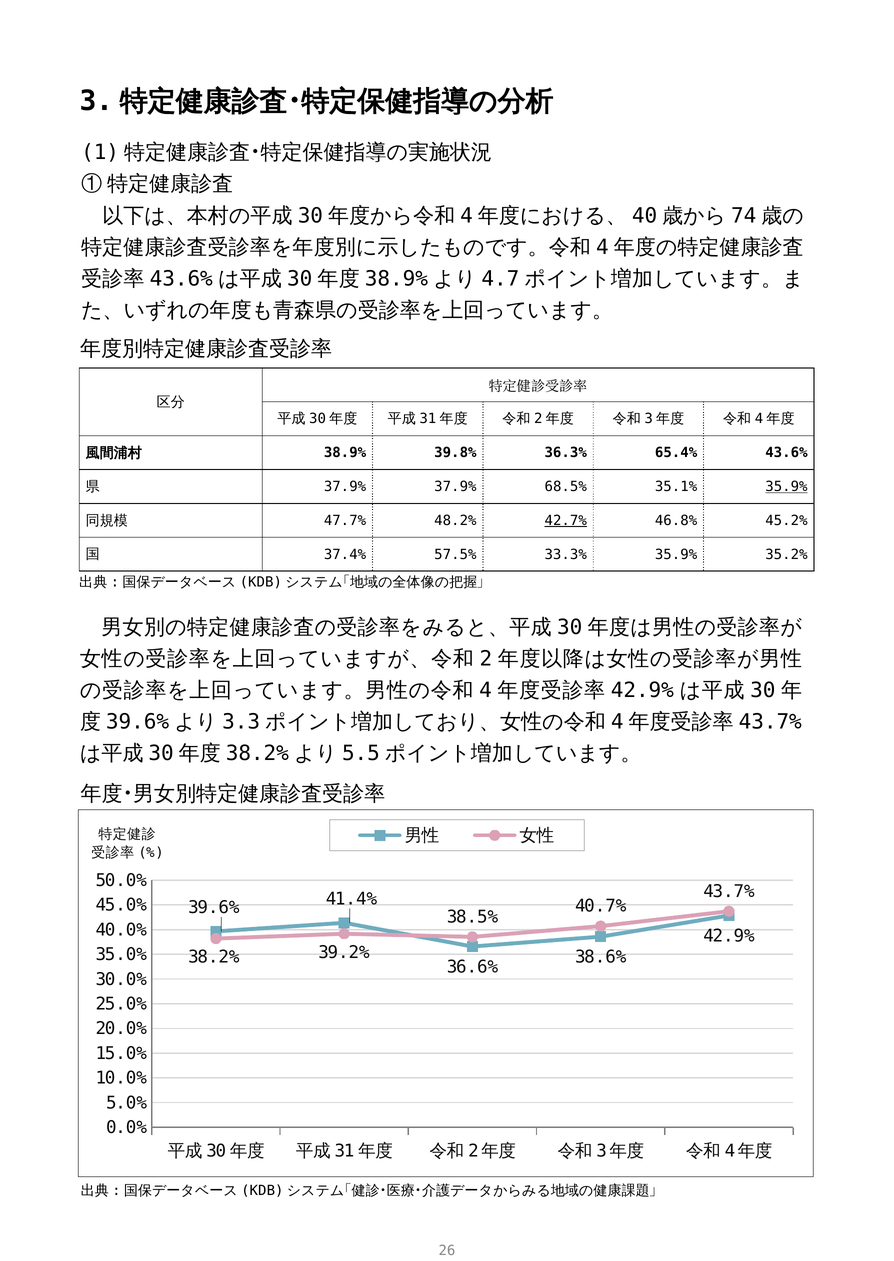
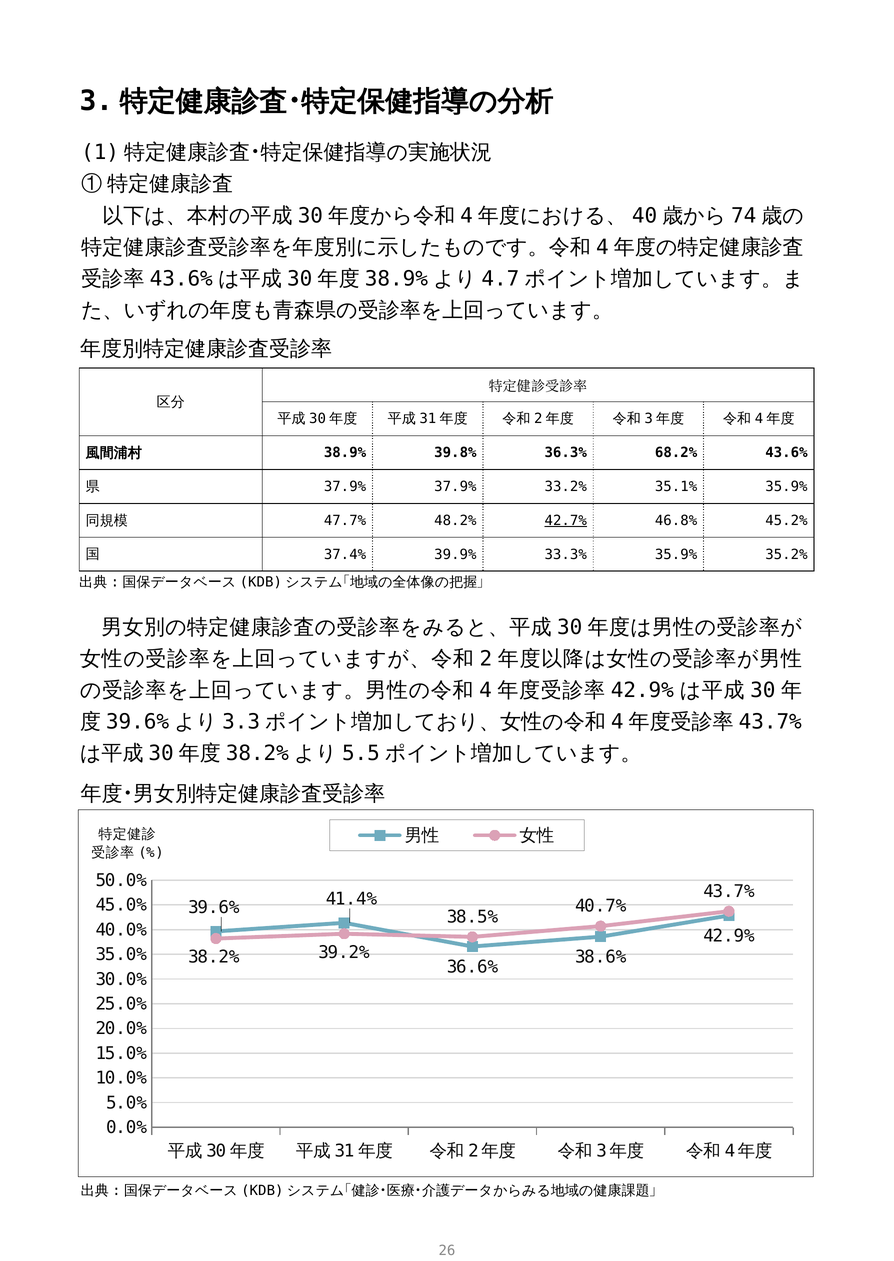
65.4%: 65.4% -> 68.2%
68.5%: 68.5% -> 33.2%
35.9% at (786, 487) underline: present -> none
57.5%: 57.5% -> 39.9%
